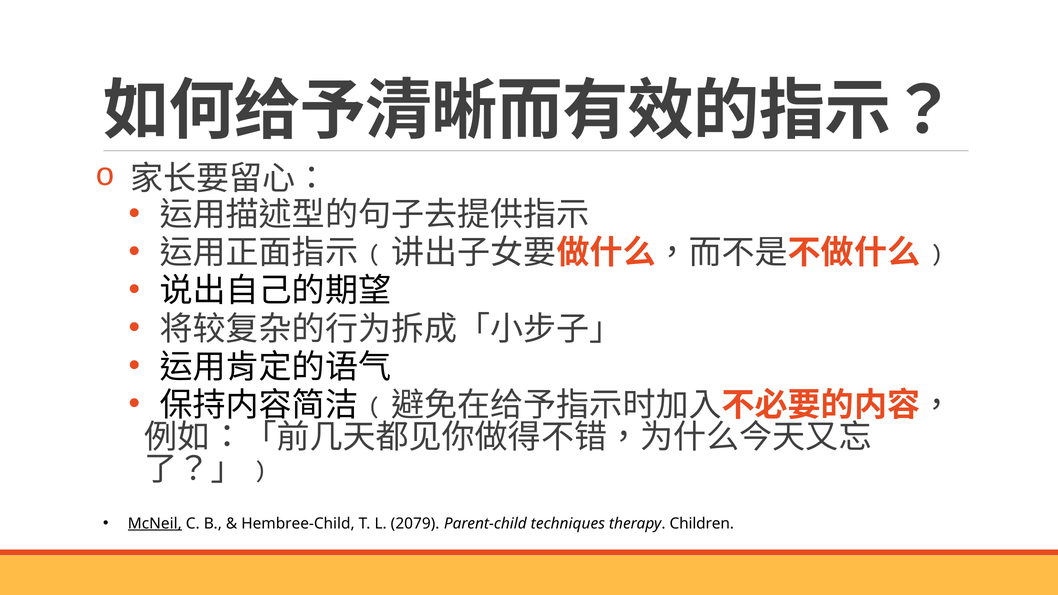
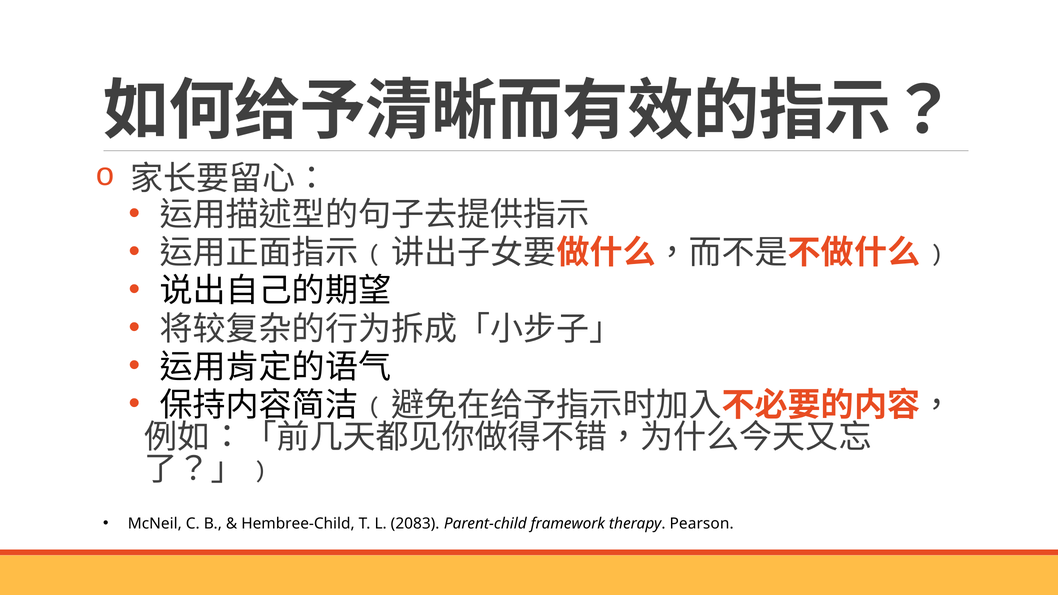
McNeil underline: present -> none
2079: 2079 -> 2083
techniques: techniques -> framework
Children: Children -> Pearson
